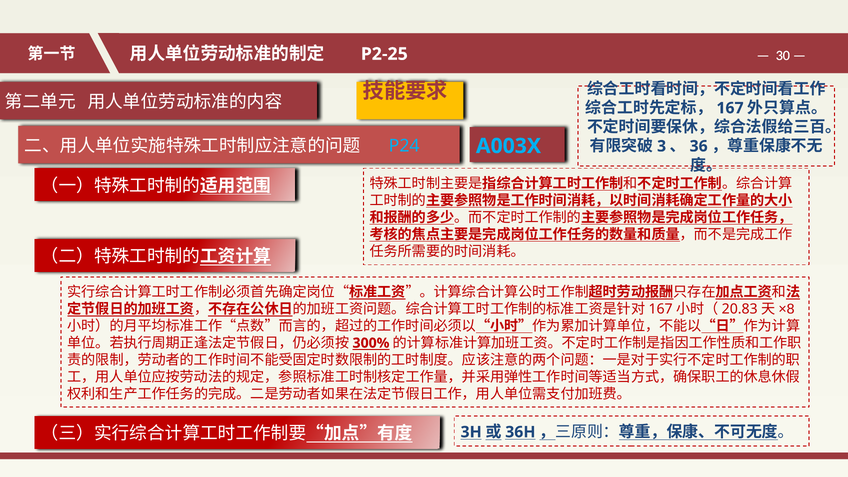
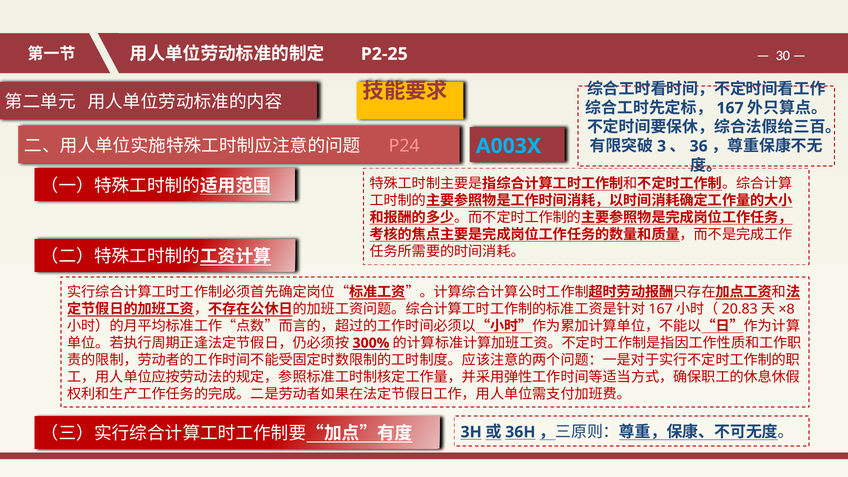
P24 colour: light blue -> pink
